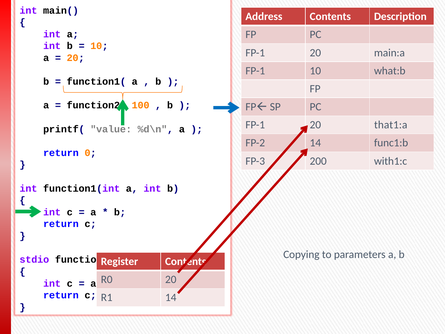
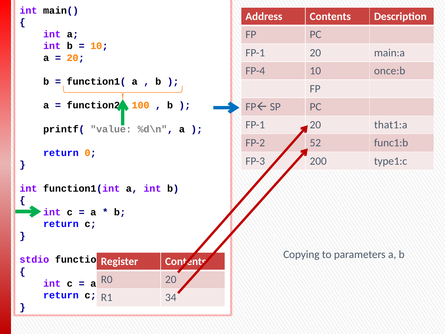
FP-1 at (255, 71): FP-1 -> FP-4
what:b: what:b -> once:b
14 at (315, 143): 14 -> 52
with1:c: with1:c -> type1:c
R1 14: 14 -> 34
